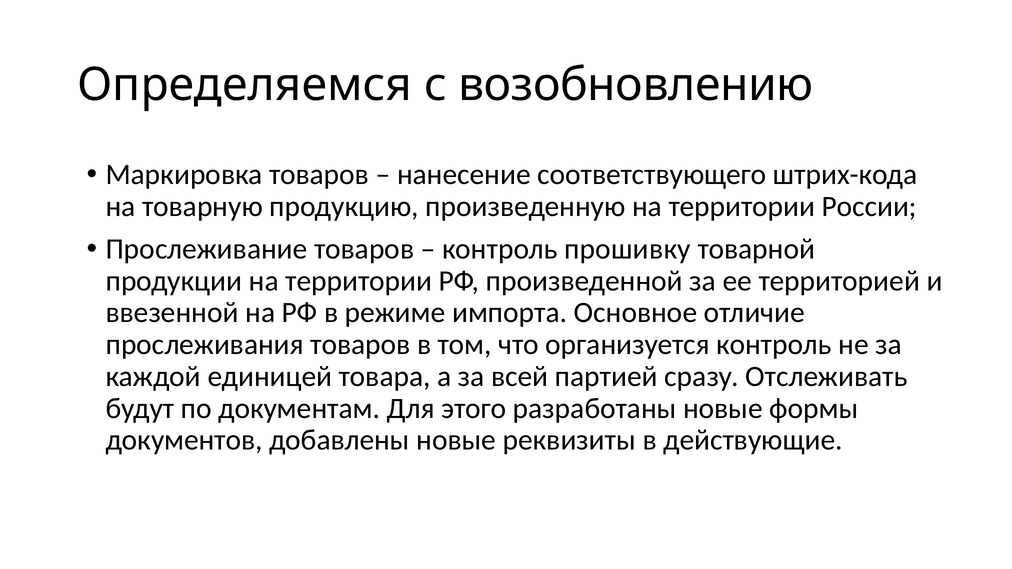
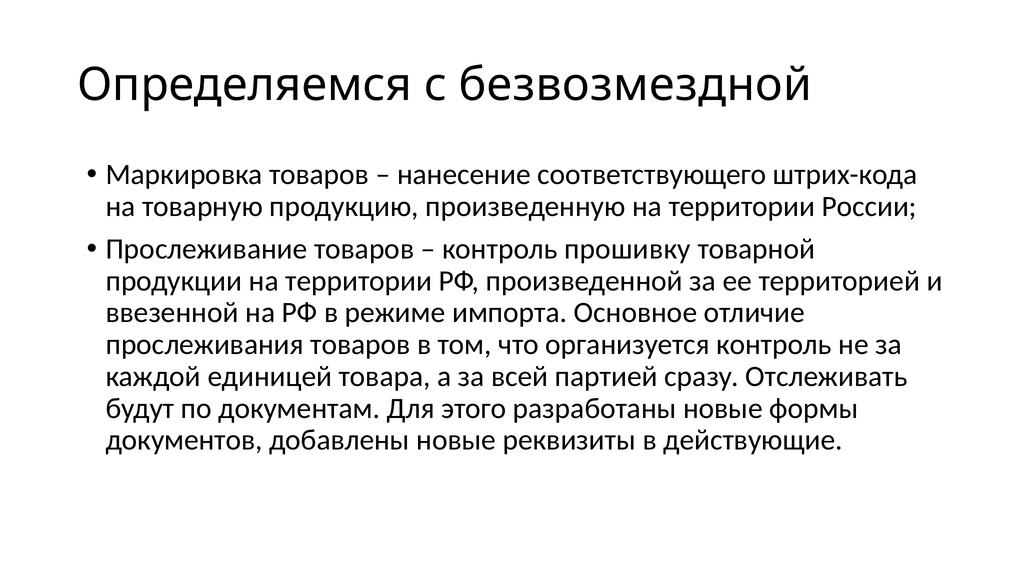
возобновлению: возобновлению -> безвозмездной
